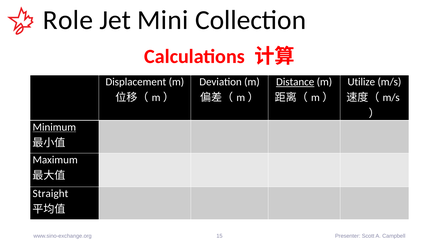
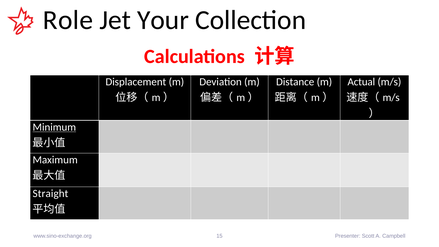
Mini: Mini -> Your
Distance underline: present -> none
Utilize: Utilize -> Actual
